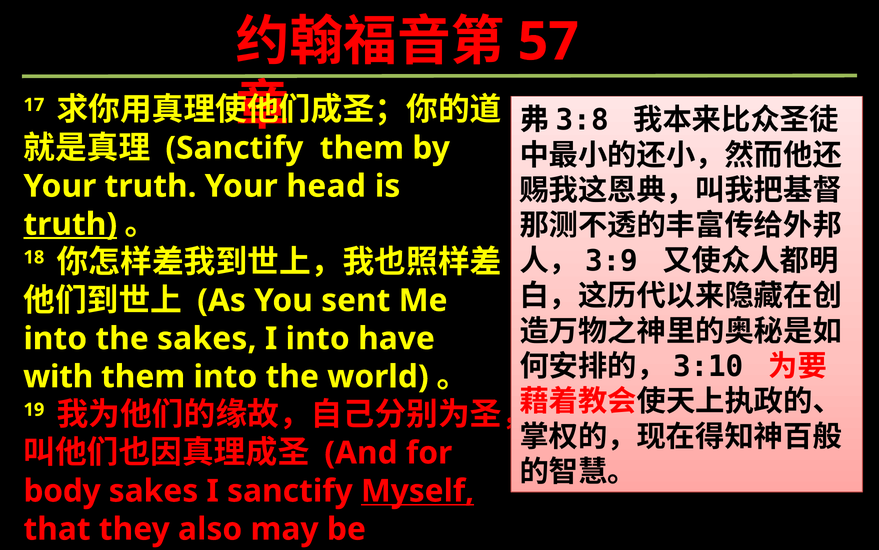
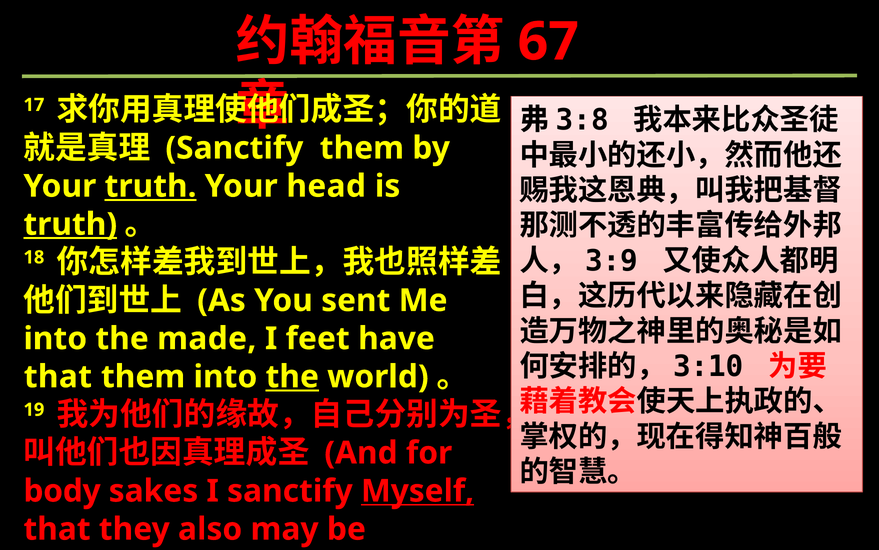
57: 57 -> 67
truth at (151, 186) underline: none -> present
the sakes: sakes -> made
I into: into -> feet
with at (58, 376): with -> that
the at (292, 376) underline: none -> present
